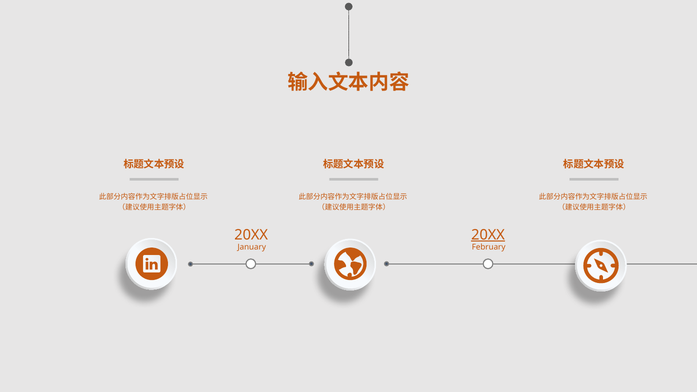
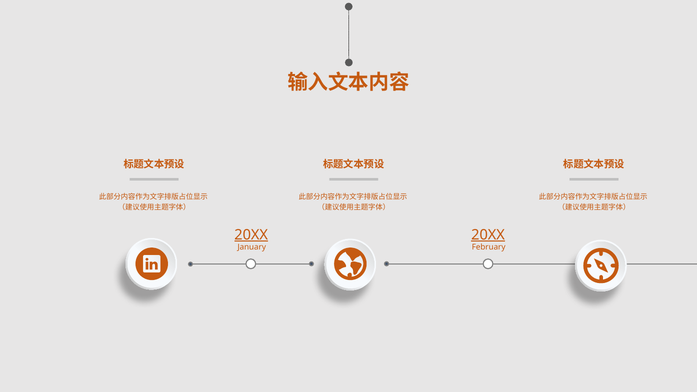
20XX at (251, 235) underline: none -> present
